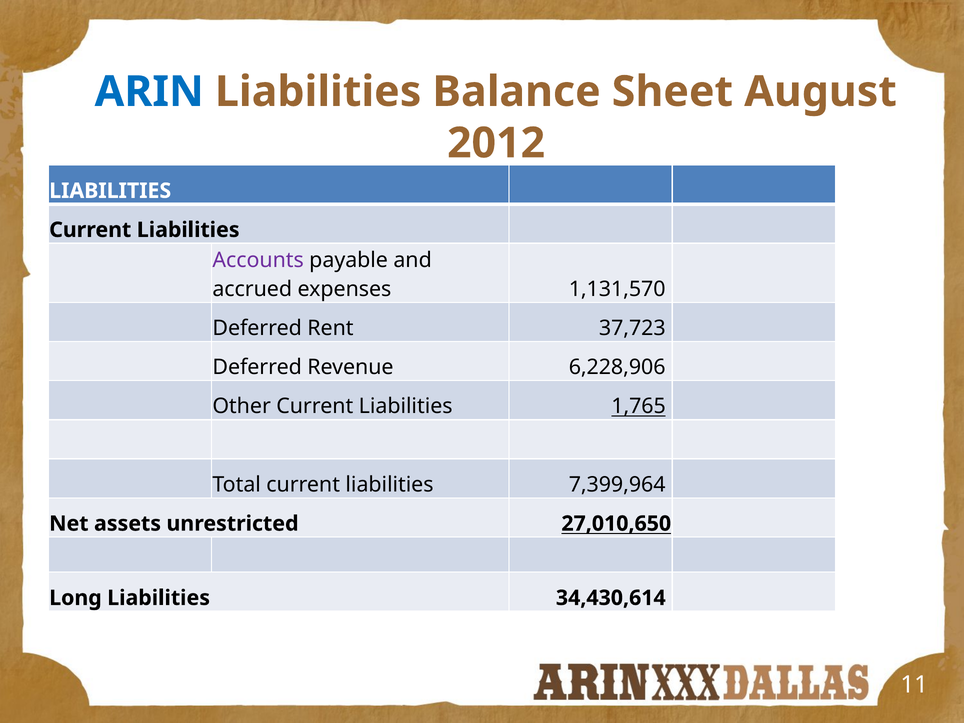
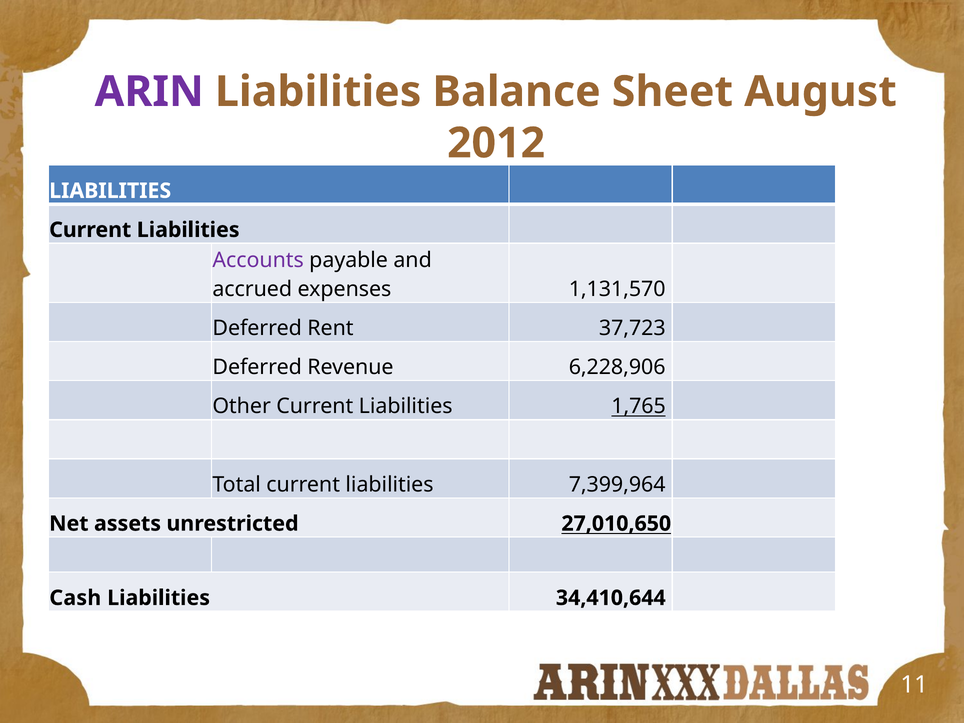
ARIN colour: blue -> purple
Long: Long -> Cash
34,430,614: 34,430,614 -> 34,410,644
